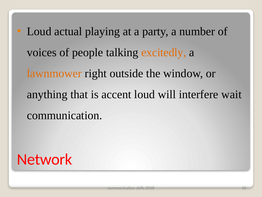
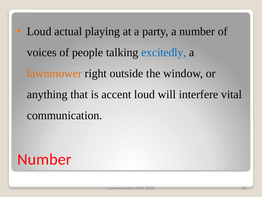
excitedly colour: orange -> blue
wait: wait -> vital
Network at (45, 159): Network -> Number
